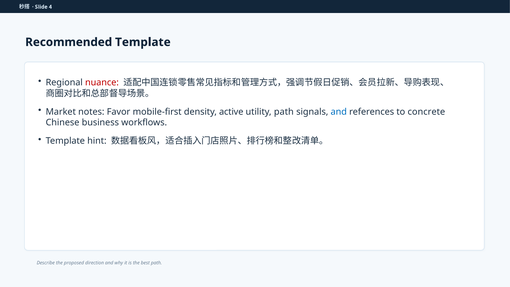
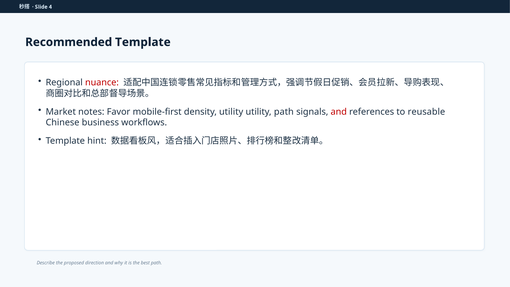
density active: active -> utility
and at (339, 112) colour: blue -> red
concrete: concrete -> reusable
